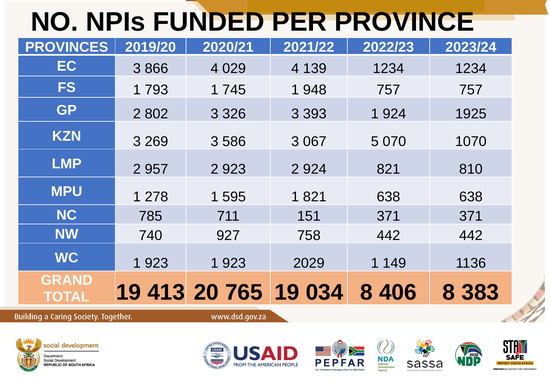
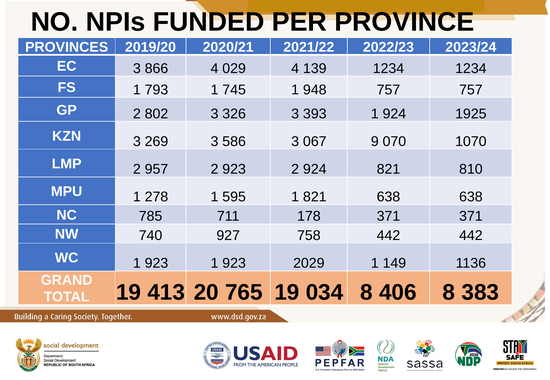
5: 5 -> 9
151: 151 -> 178
